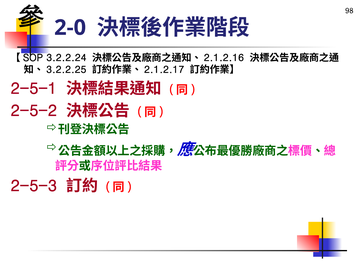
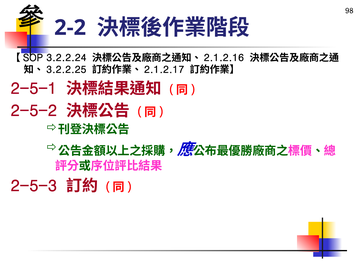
2-0: 2-0 -> 2-2
